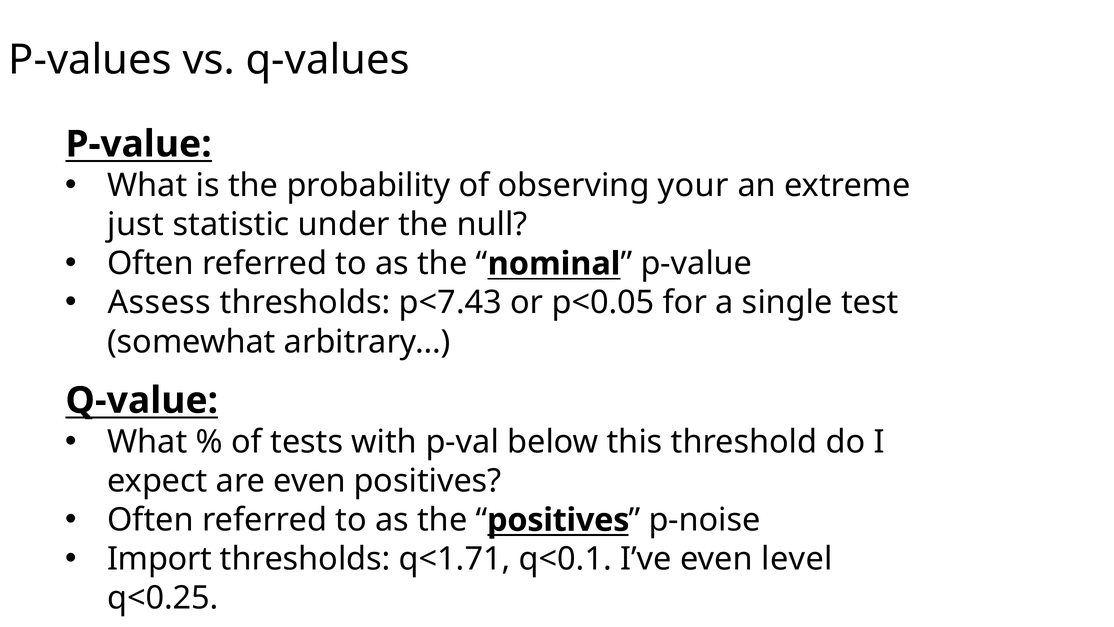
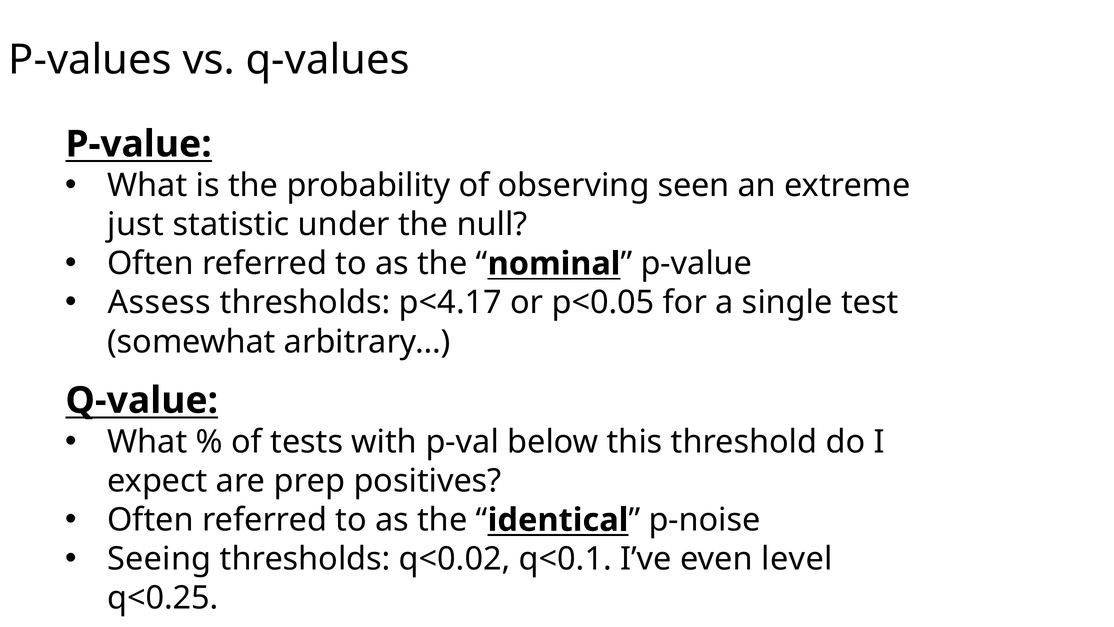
your: your -> seen
p<7.43: p<7.43 -> p<4.17
are even: even -> prep
positives at (558, 520): positives -> identical
Import: Import -> Seeing
q<1.71: q<1.71 -> q<0.02
